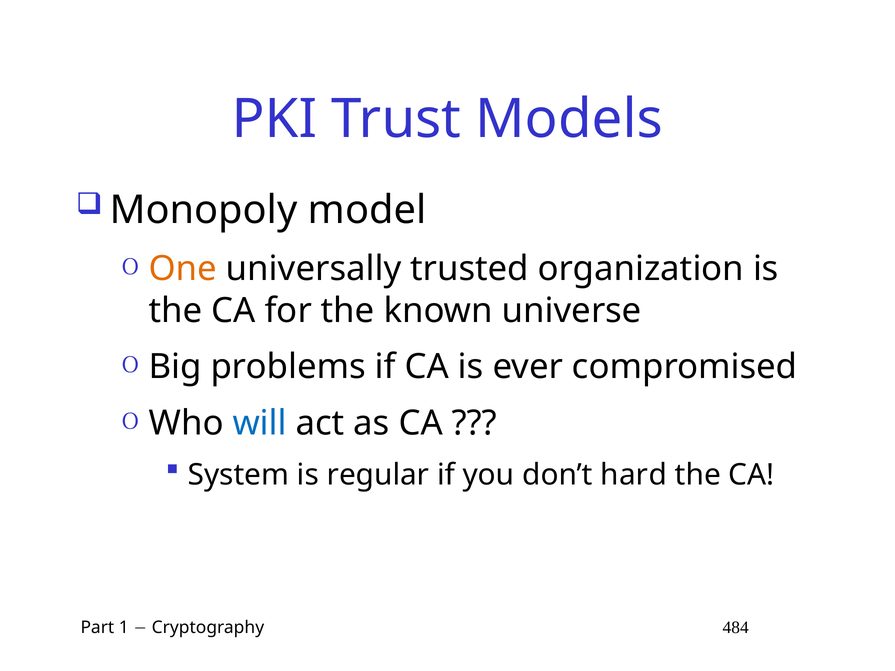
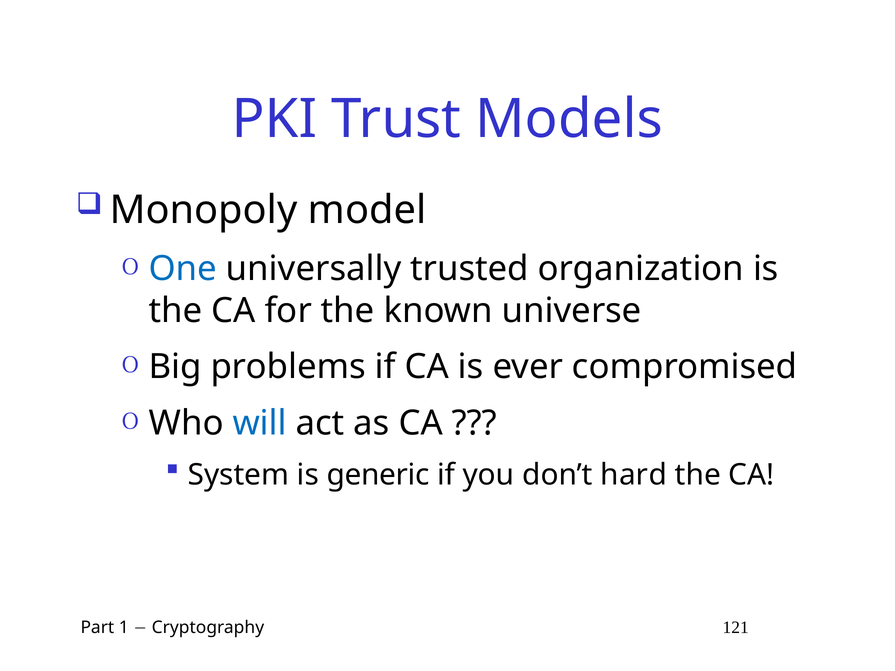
One colour: orange -> blue
regular: regular -> generic
484: 484 -> 121
